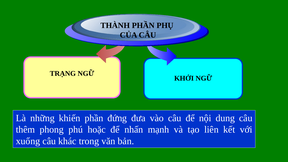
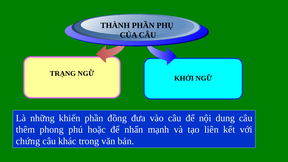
đứng: đứng -> đồng
xuống: xuống -> chứng
